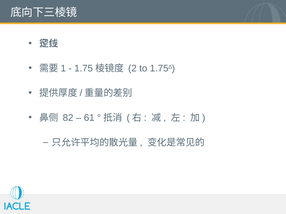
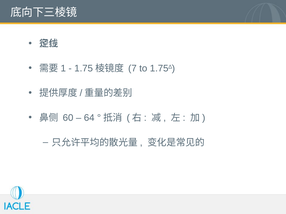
2: 2 -> 7
82: 82 -> 60
61: 61 -> 64
